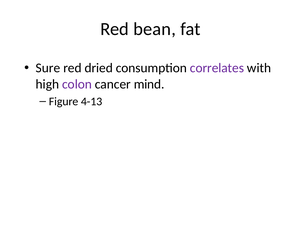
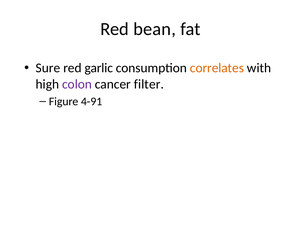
dried: dried -> garlic
correlates colour: purple -> orange
mind: mind -> filter
4-13: 4-13 -> 4-91
